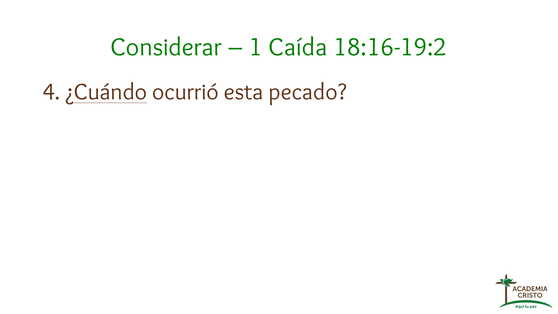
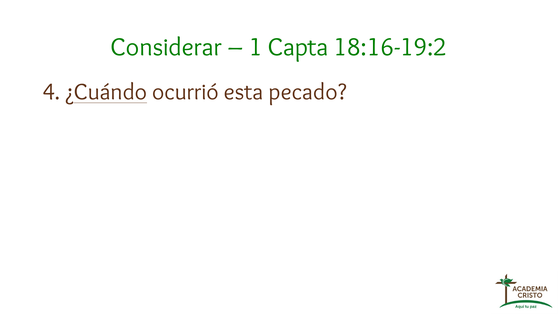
Caída: Caída -> Capta
